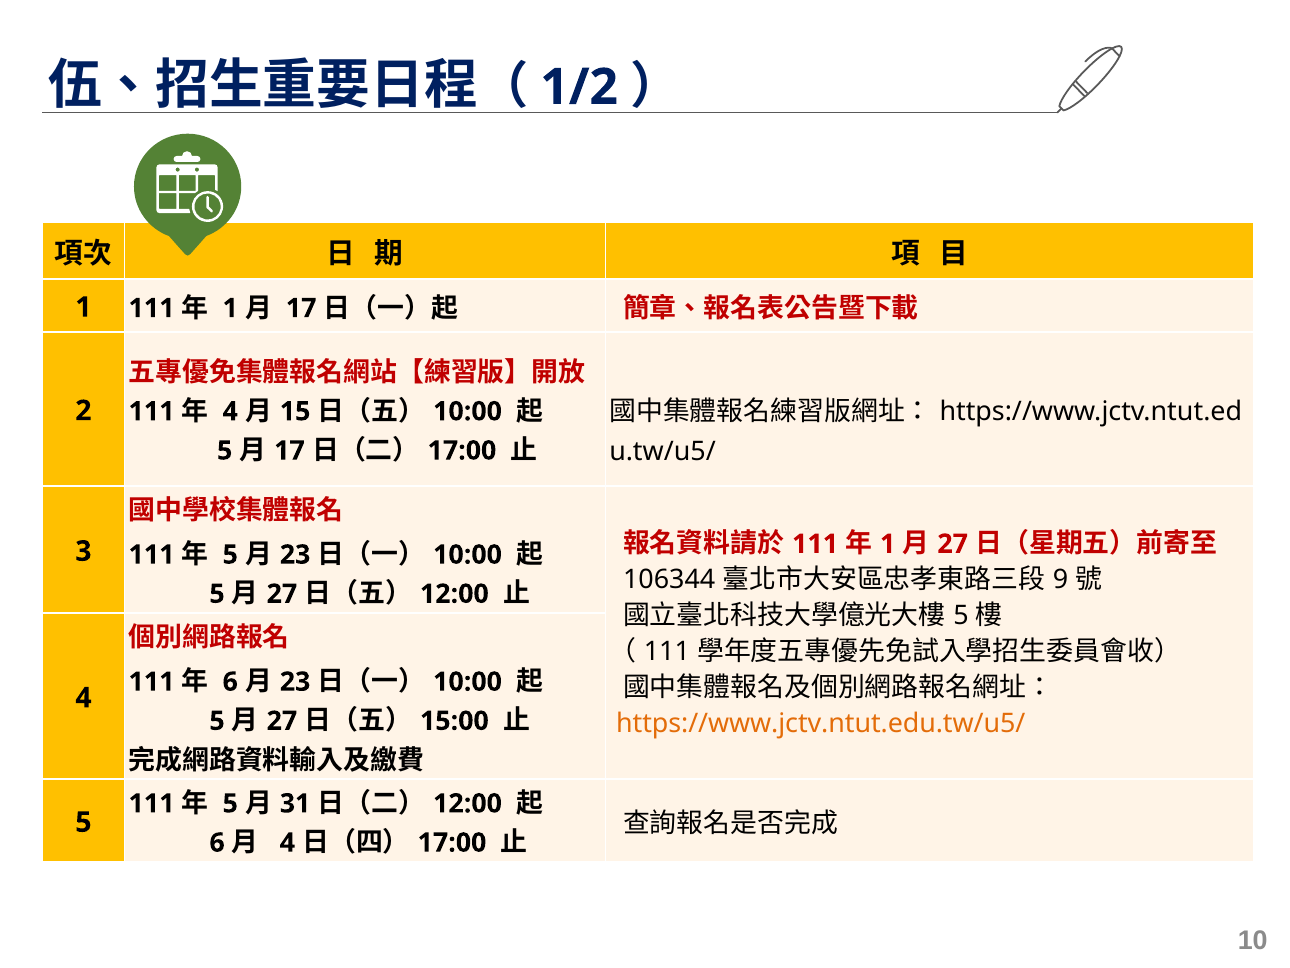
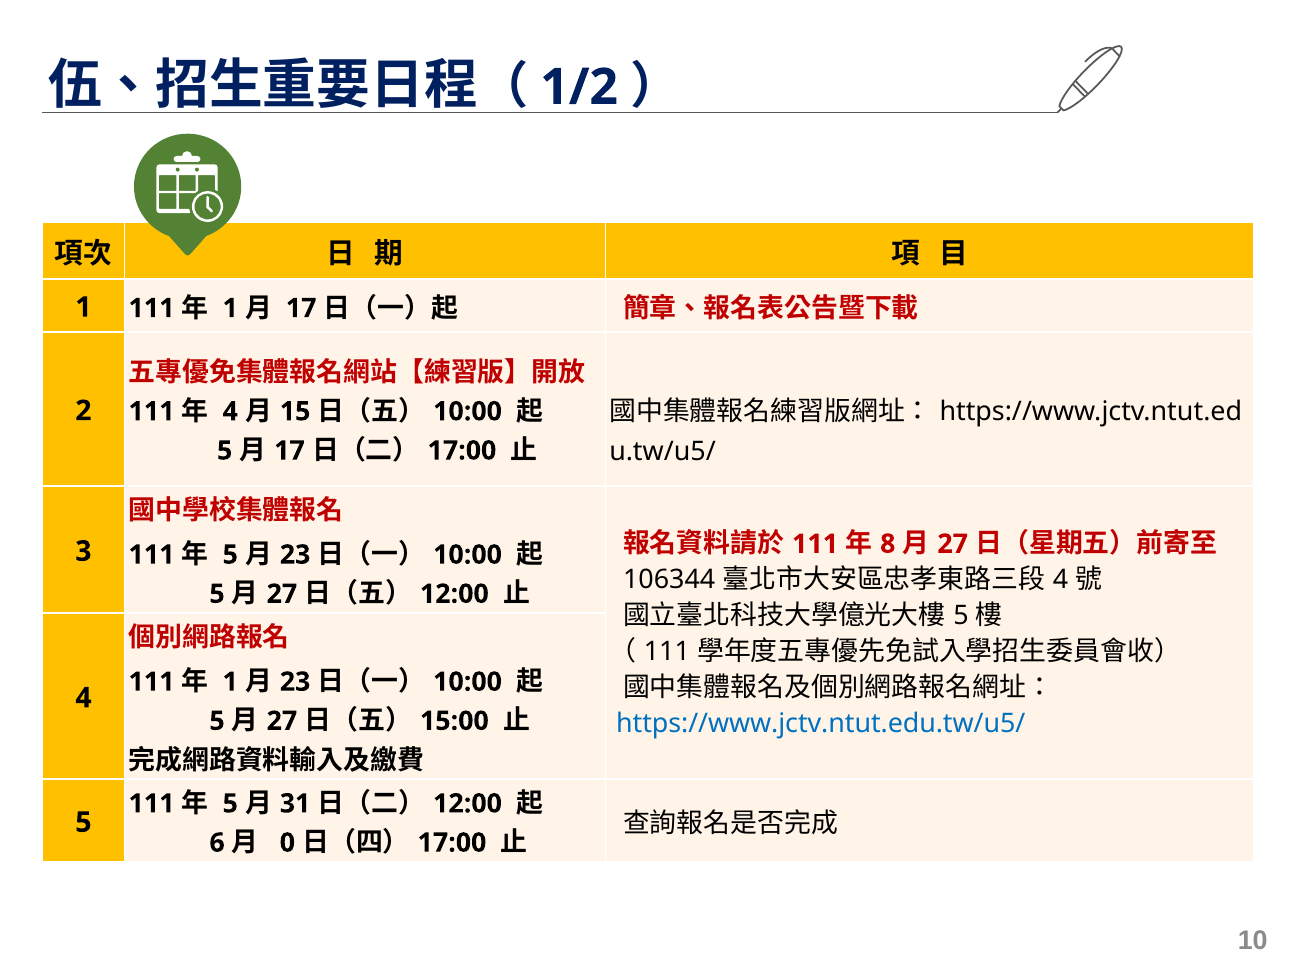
1 at (888, 544): 1 -> 8
9 at (1061, 579): 9 -> 4
6 at (230, 681): 6 -> 1
https://www.jctv.ntut.edu.tw/u5/ colour: orange -> blue
4 at (287, 842): 4 -> 0
